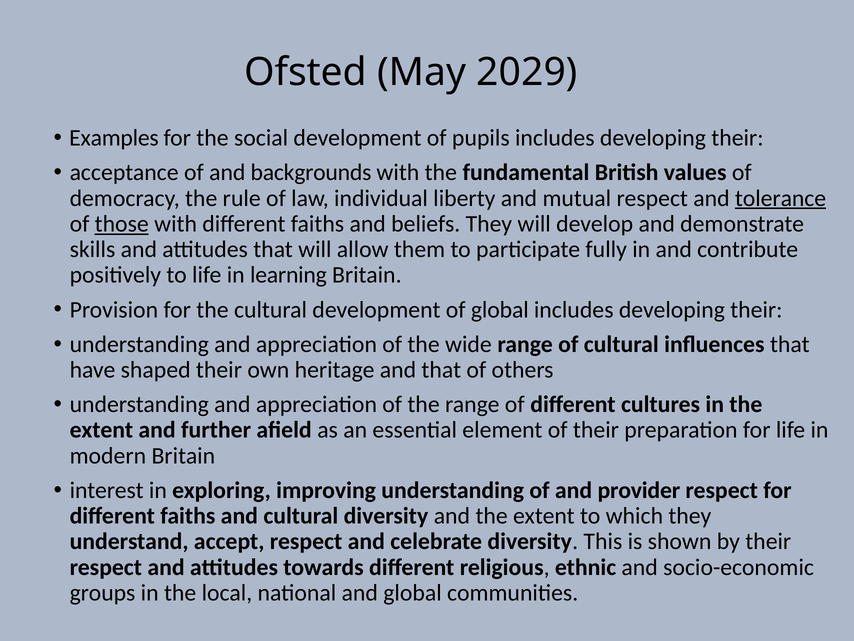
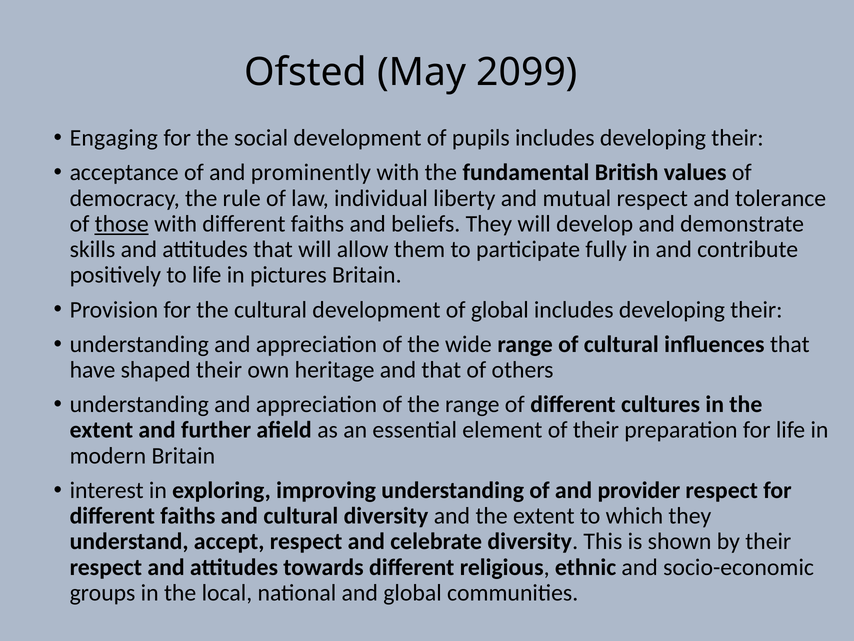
2029: 2029 -> 2099
Examples: Examples -> Engaging
backgrounds: backgrounds -> prominently
tolerance underline: present -> none
learning: learning -> pictures
